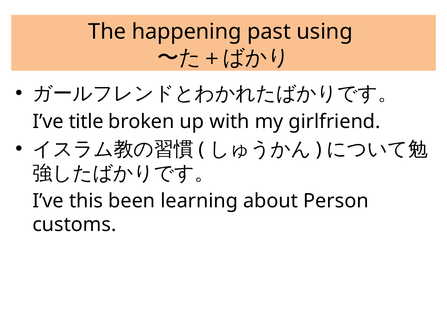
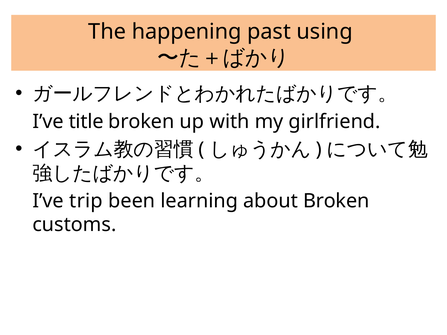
this: this -> trip
about Person: Person -> Broken
